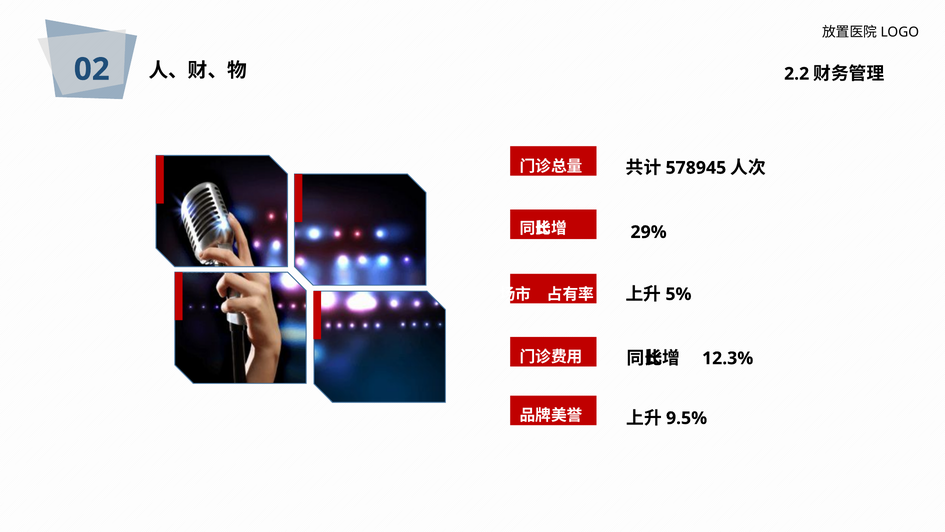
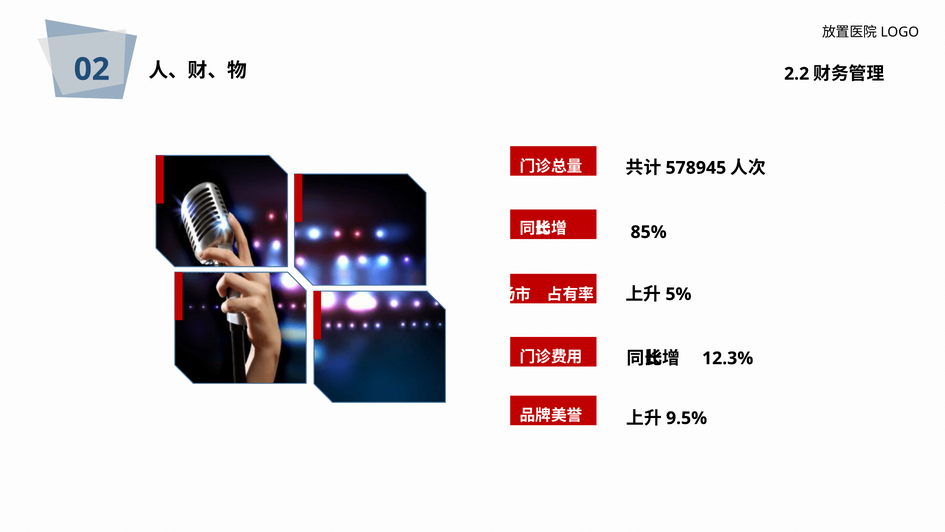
29%: 29% -> 85%
